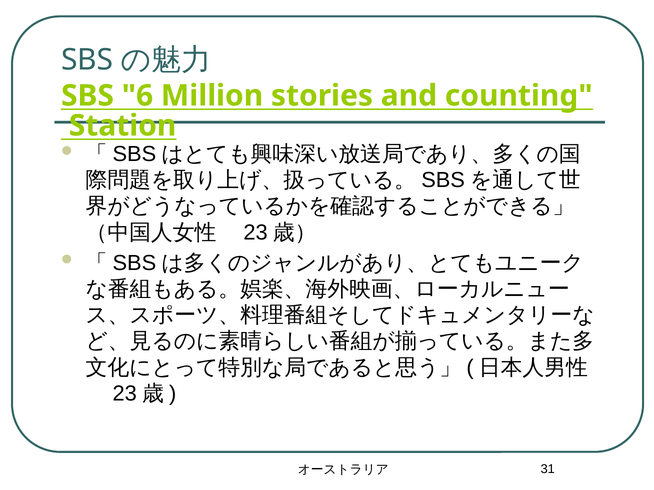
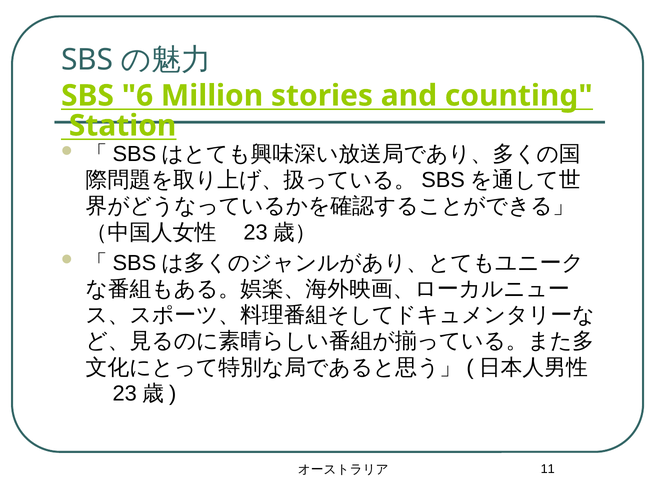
31: 31 -> 11
